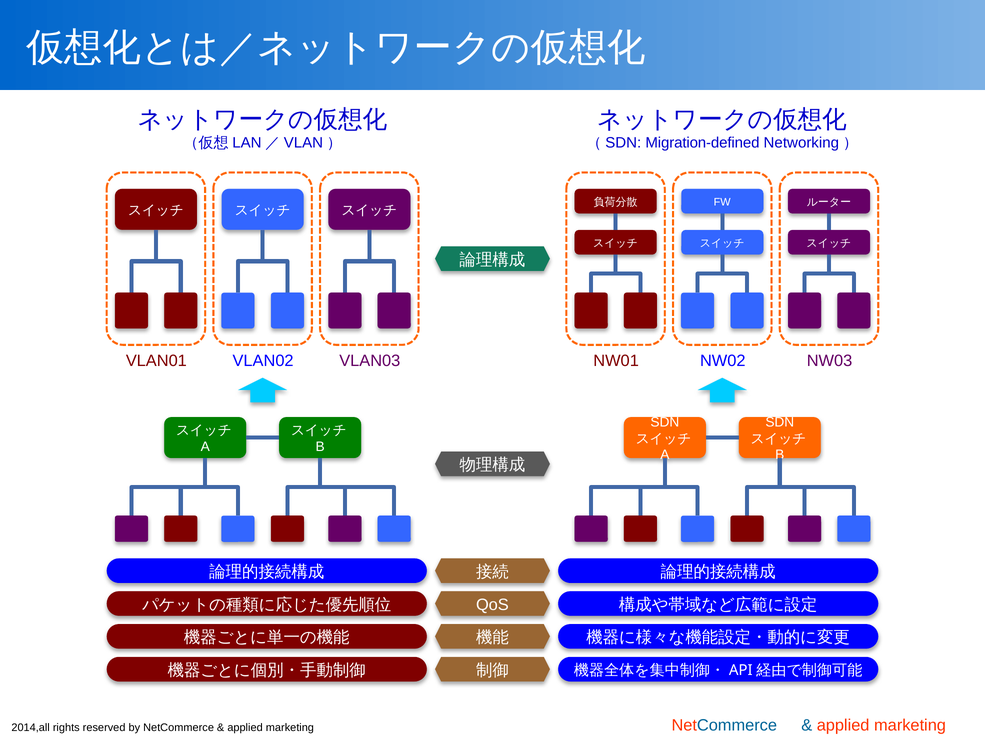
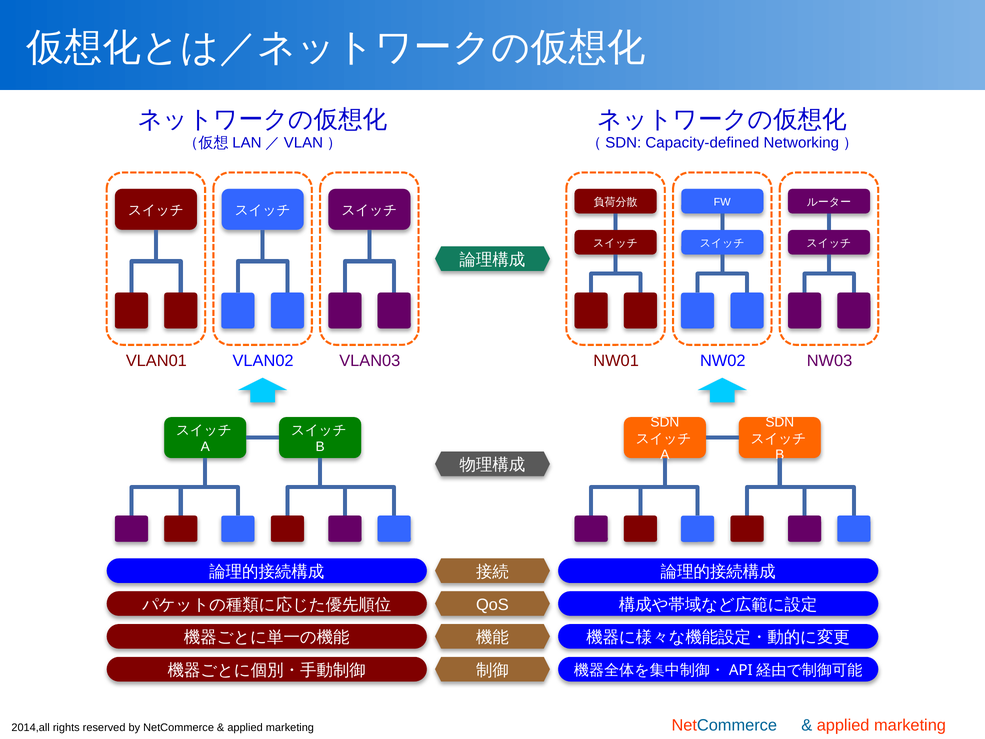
Migration-defined: Migration-defined -> Capacity-defined
